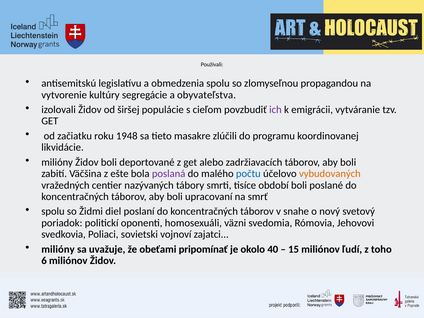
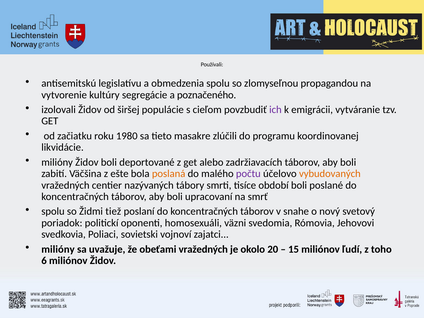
obyvateľstva: obyvateľstva -> poznačeného
1948: 1948 -> 1980
poslaná colour: purple -> orange
počtu colour: blue -> purple
diel: diel -> tiež
obeťami pripomínať: pripomínať -> vražedných
40: 40 -> 20
